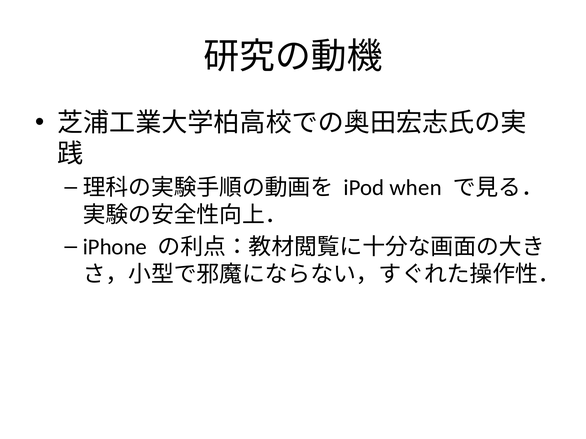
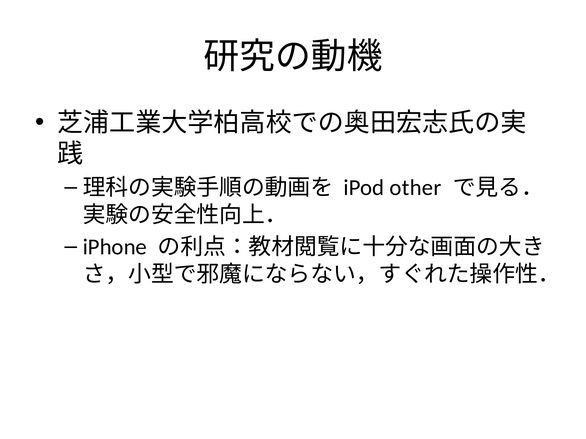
when: when -> other
